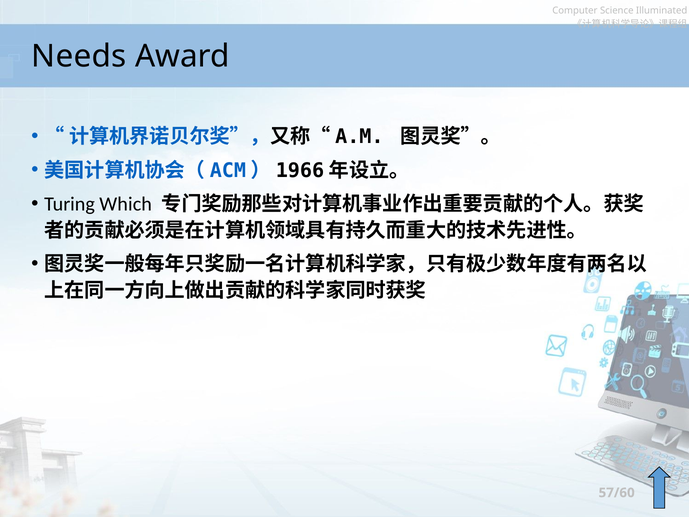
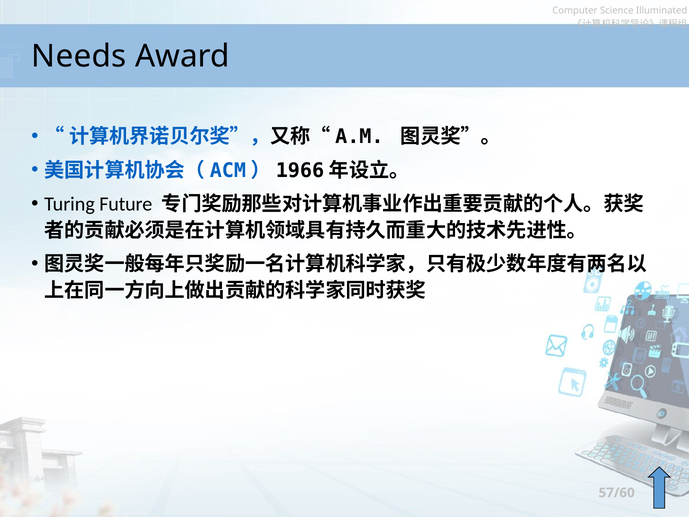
Which: Which -> Future
